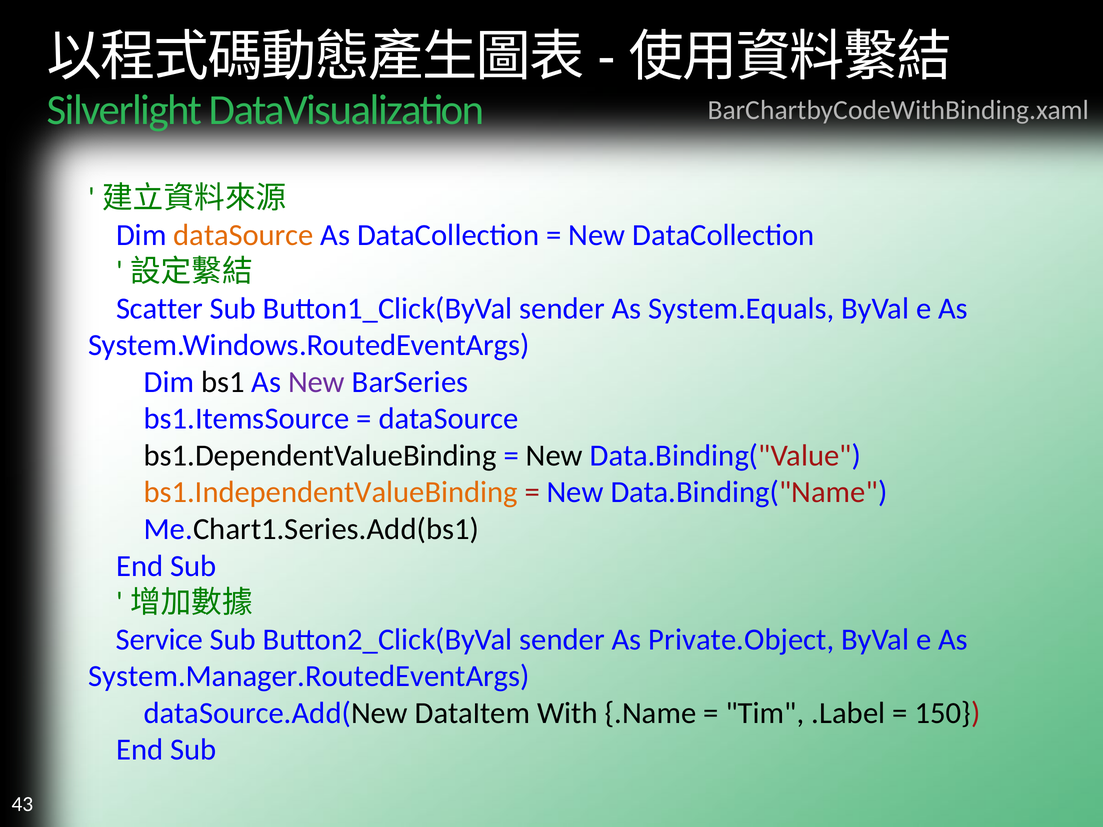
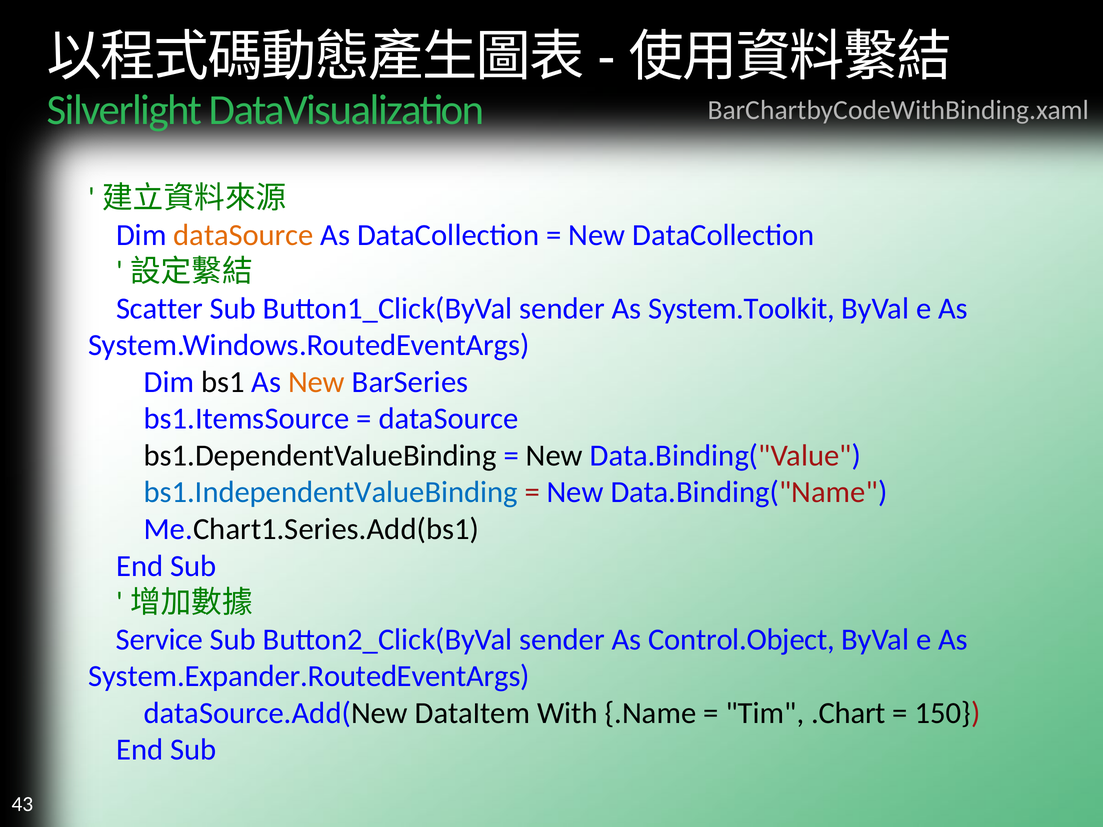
System.Equals: System.Equals -> System.Toolkit
New at (316, 382) colour: purple -> orange
bs1.IndependentValueBinding colour: orange -> blue
Private.Object: Private.Object -> Control.Object
System.Manager.RoutedEventArgs: System.Manager.RoutedEventArgs -> System.Expander.RoutedEventArgs
.Label: .Label -> .Chart
